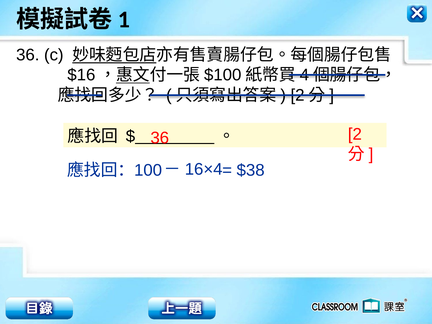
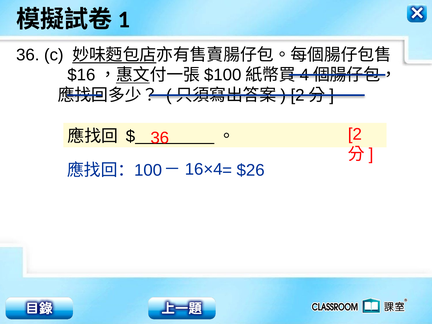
$38: $38 -> $26
